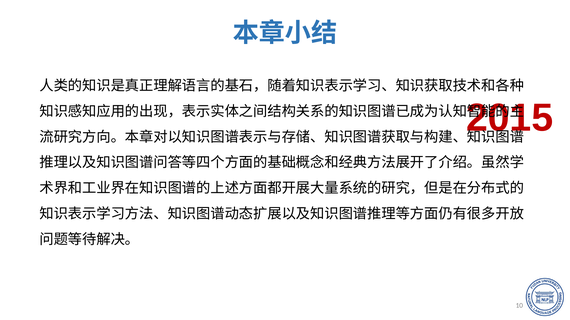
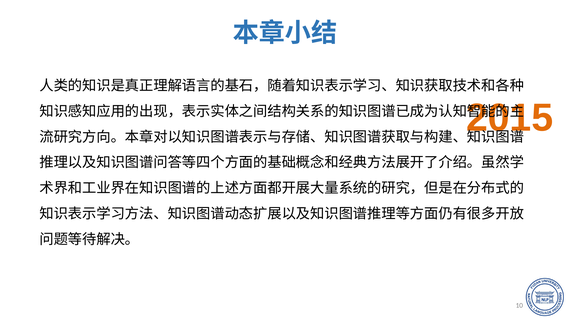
2015 colour: red -> orange
